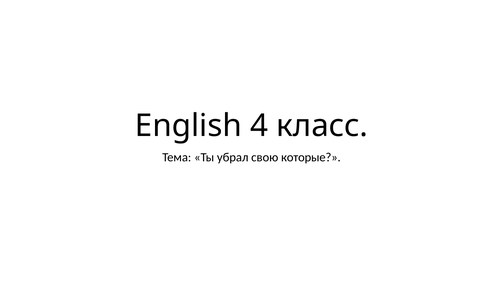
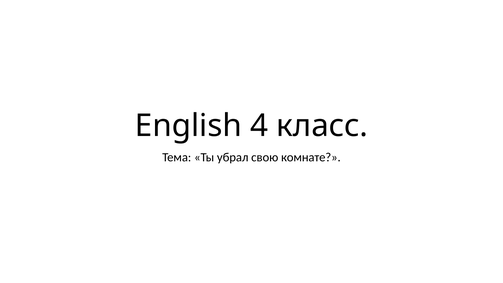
которые: которые -> комнате
